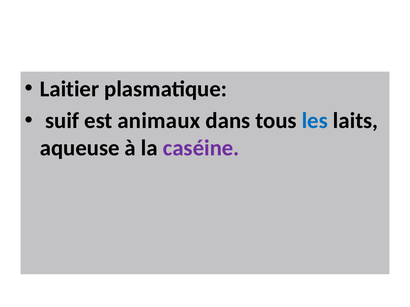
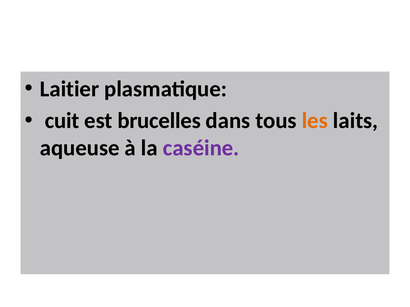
suif: suif -> cuit
animaux: animaux -> brucelles
les colour: blue -> orange
